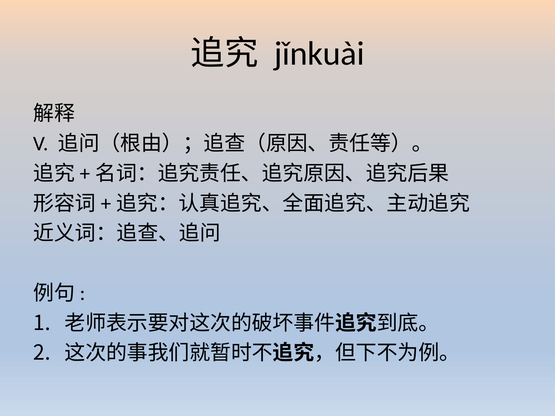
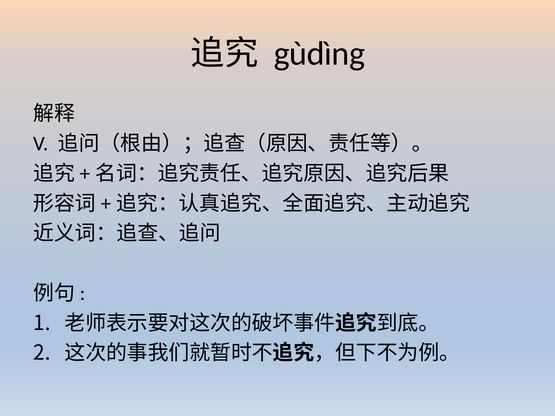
jǐnkuài: jǐnkuài -> gùdìng
